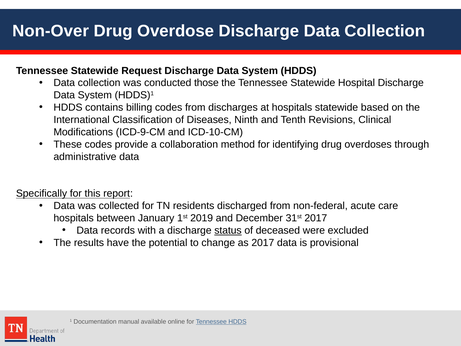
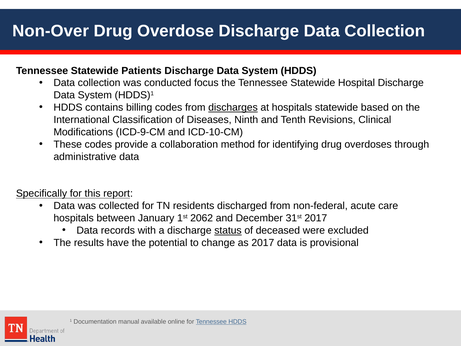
Request: Request -> Patients
those: those -> focus
discharges underline: none -> present
2019: 2019 -> 2062
